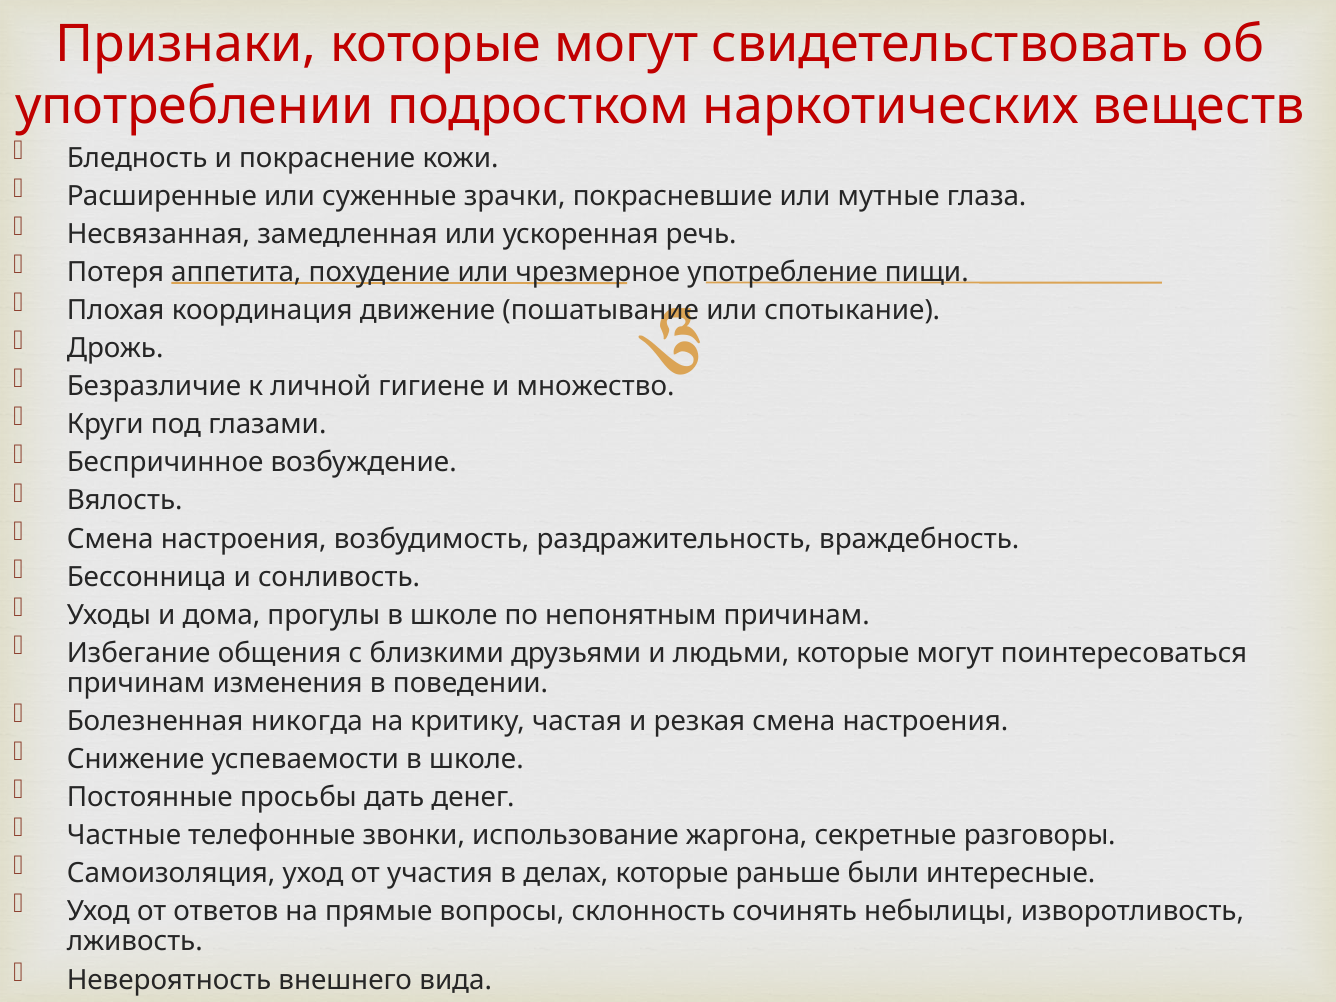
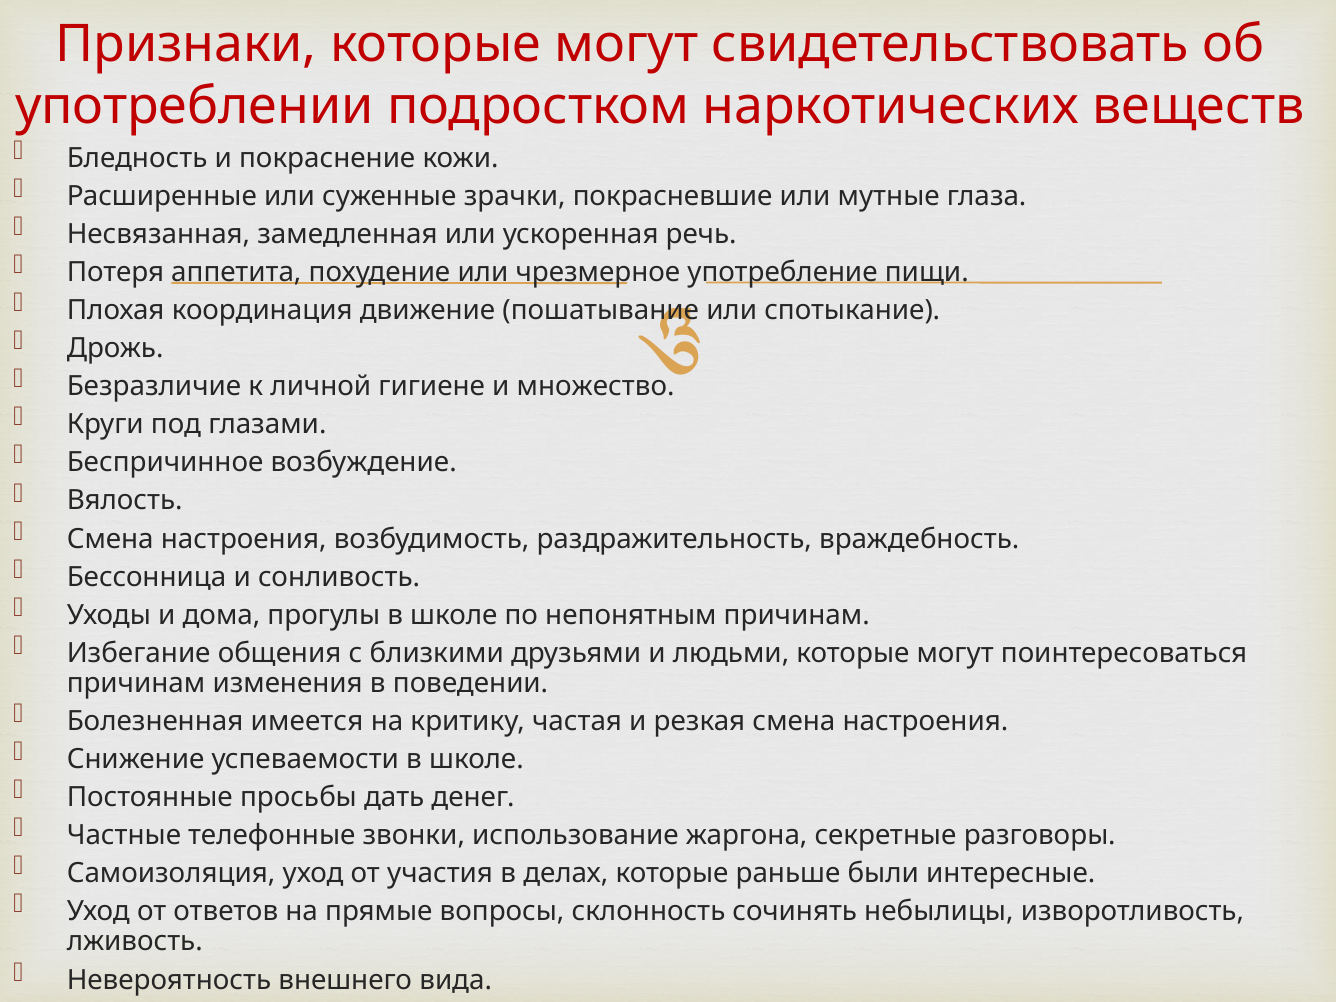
никогда: никогда -> имеется
